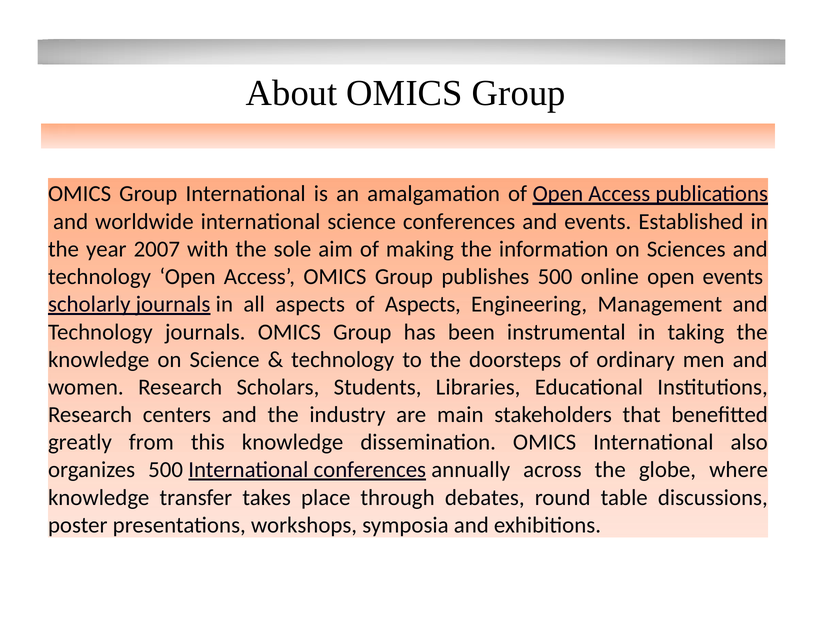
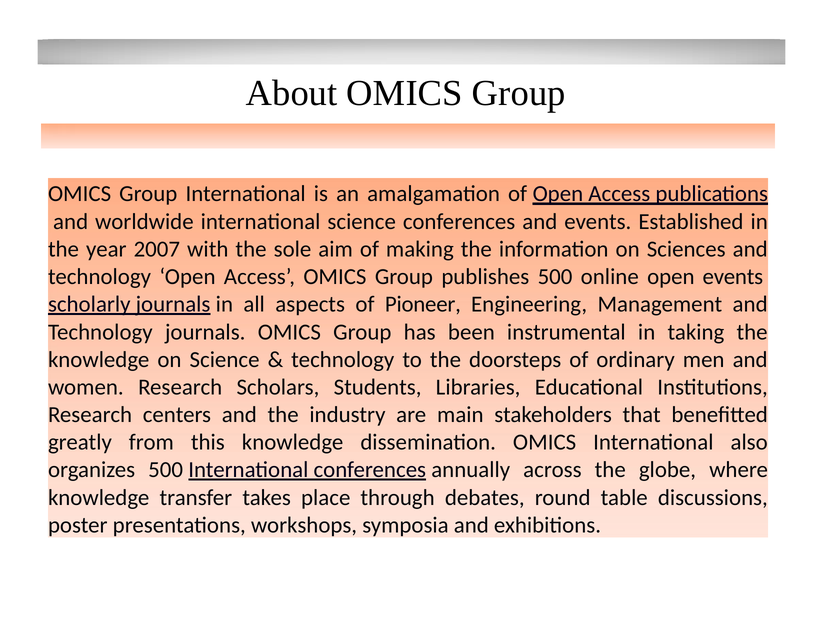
of Aspects: Aspects -> Pioneer
